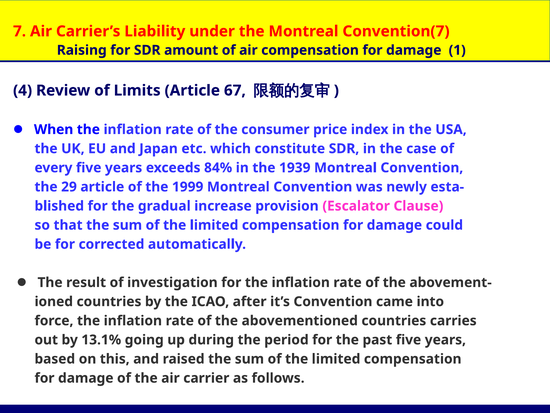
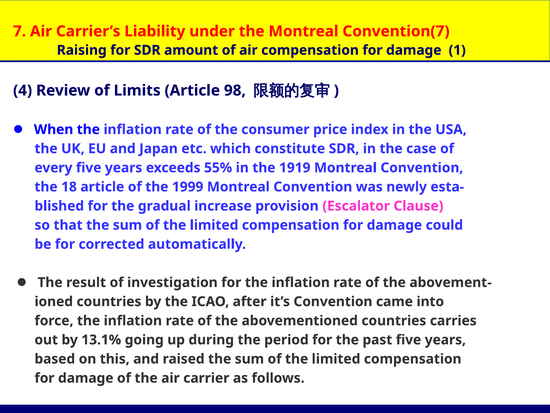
67: 67 -> 98
84%: 84% -> 55%
1939: 1939 -> 1919
29: 29 -> 18
